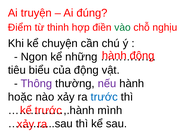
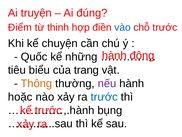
vào colour: green -> blue
chỗ nghịu: nghịu -> trước
Ngon: Ngon -> Quốc
của động: động -> trang
Thông colour: purple -> orange
mình: mình -> bụng
